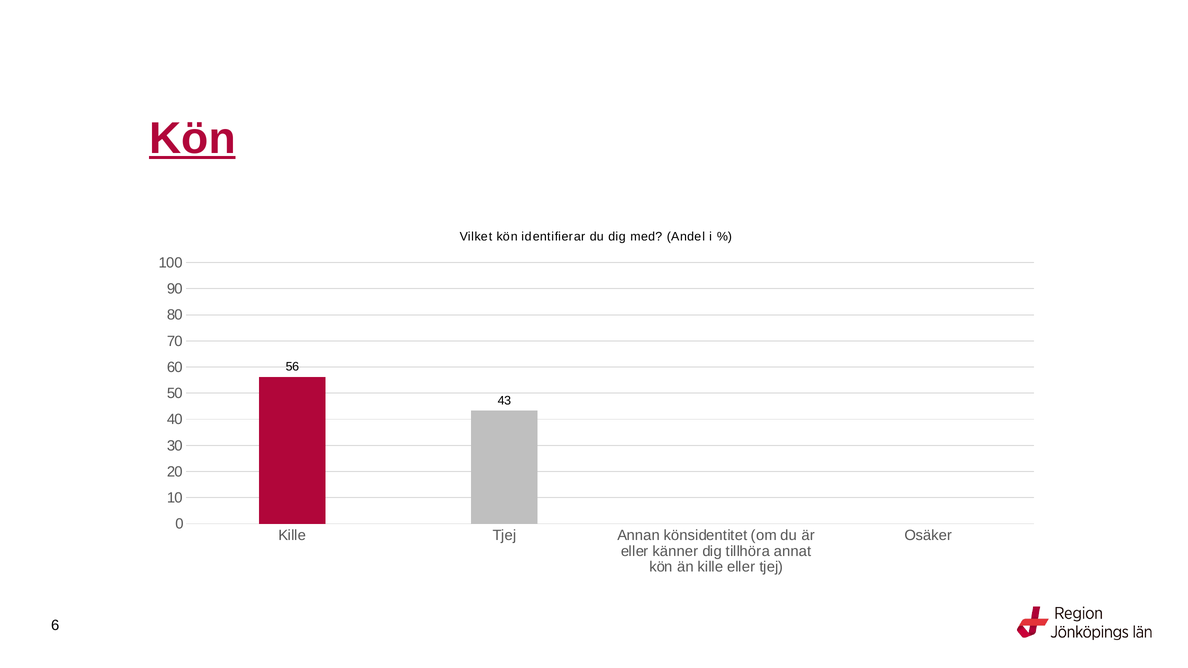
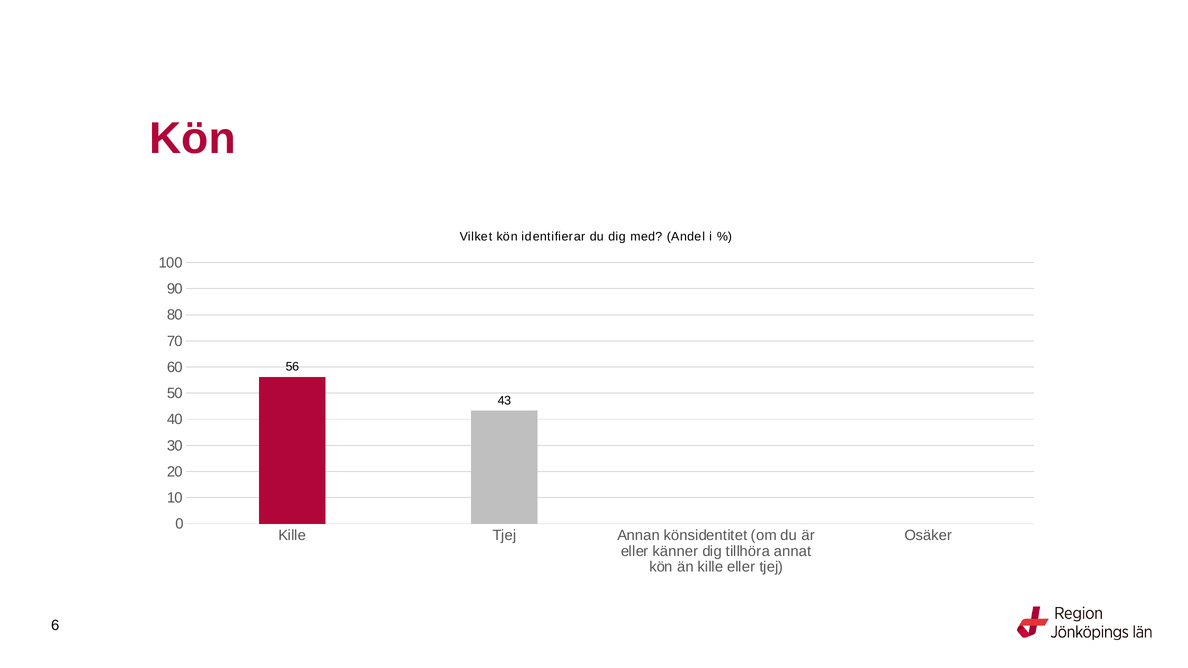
Kön at (192, 138) underline: present -> none
